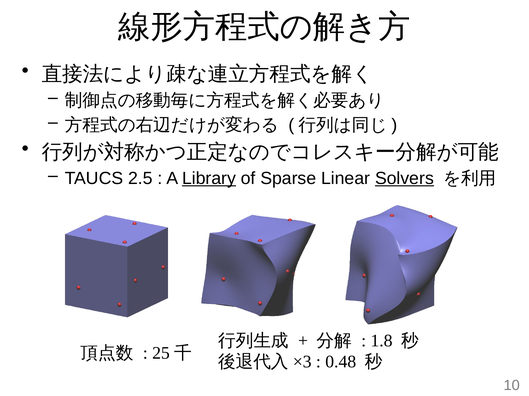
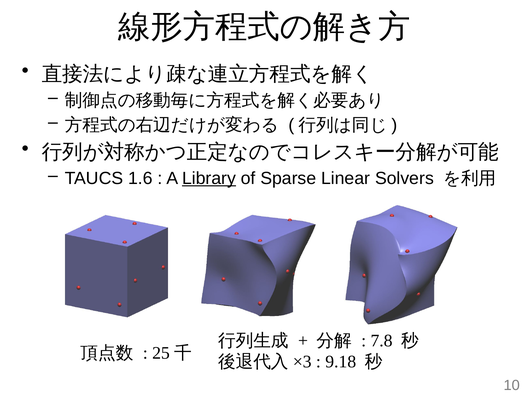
2.5: 2.5 -> 1.6
Solvers underline: present -> none
1.8: 1.8 -> 7.8
0.48: 0.48 -> 9.18
